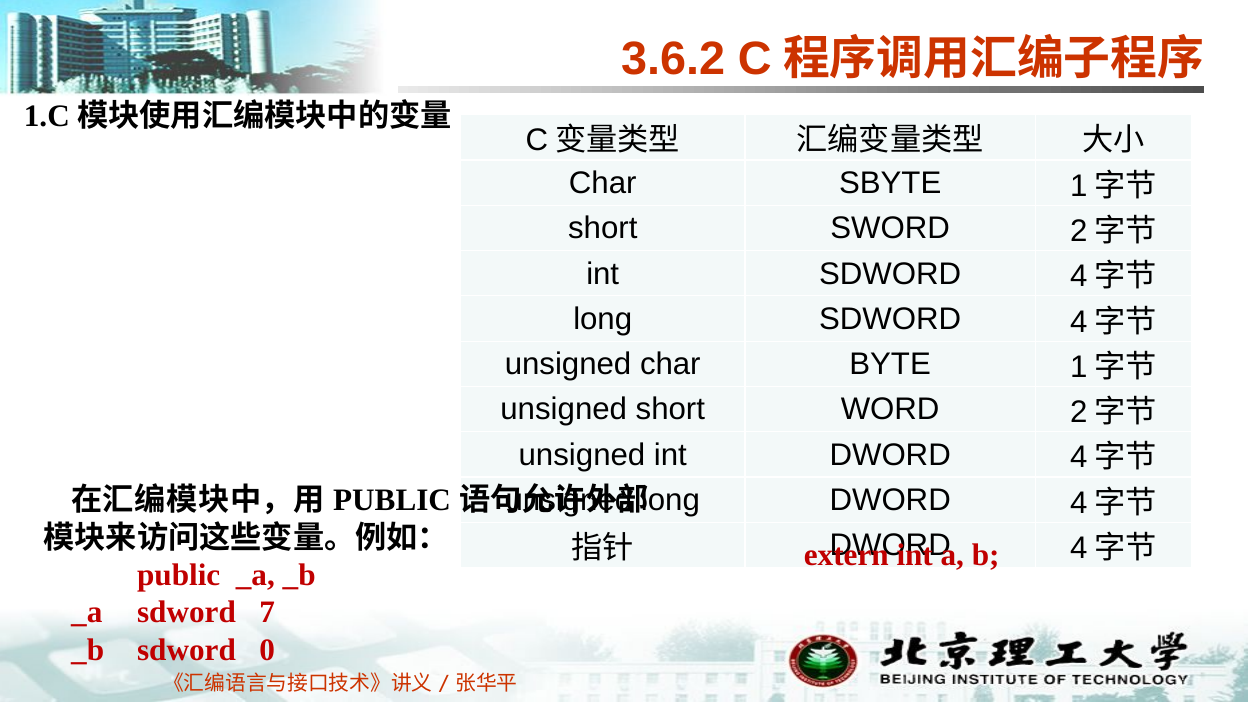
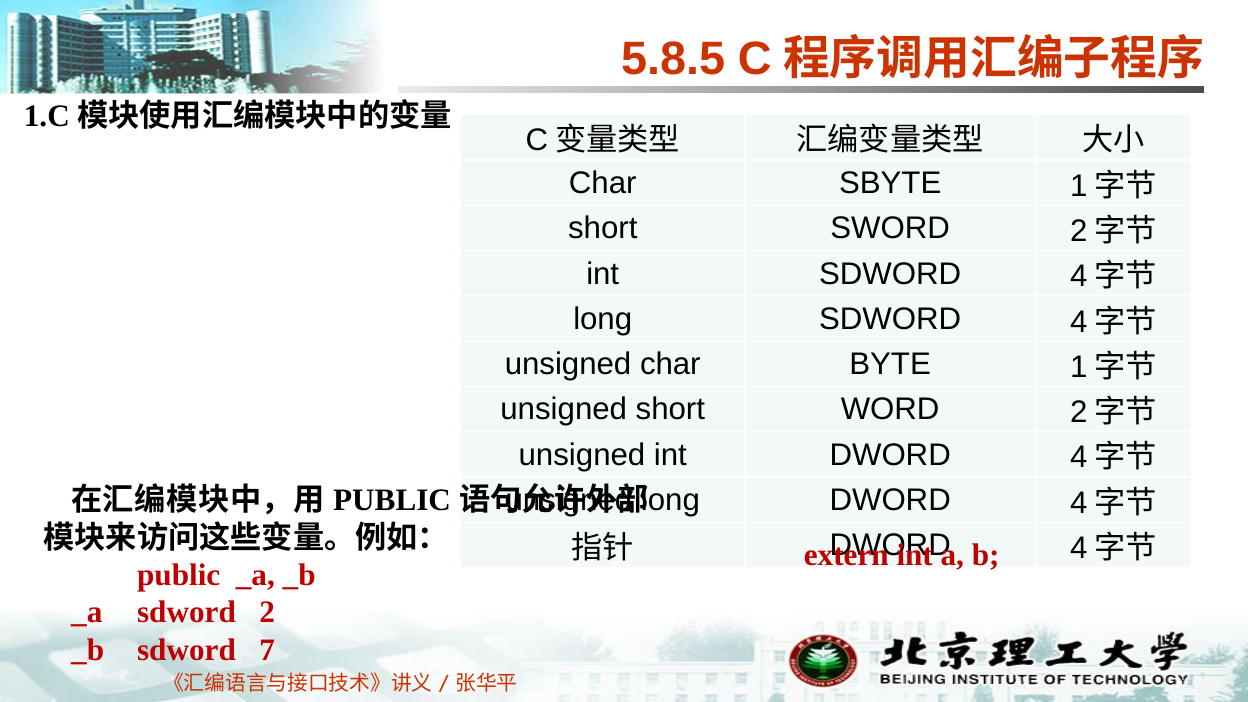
3.6.2: 3.6.2 -> 5.8.5
7: 7 -> 2
0: 0 -> 7
